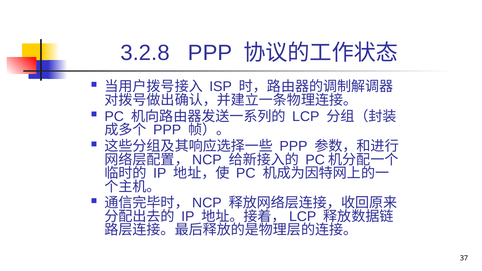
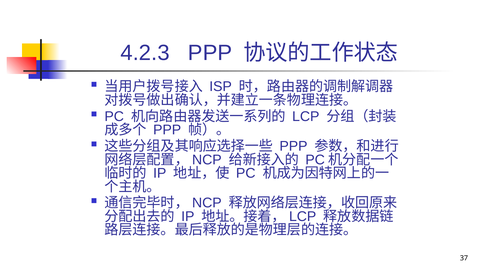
3.2.8: 3.2.8 -> 4.2.3
